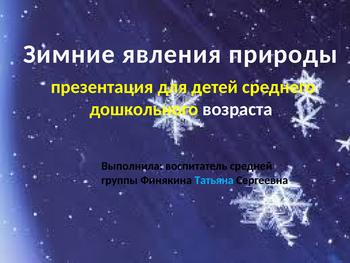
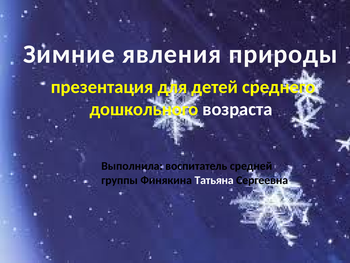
Татьяна colour: light blue -> white
